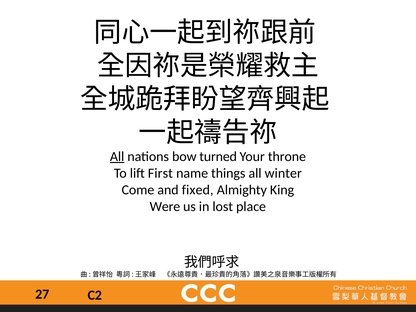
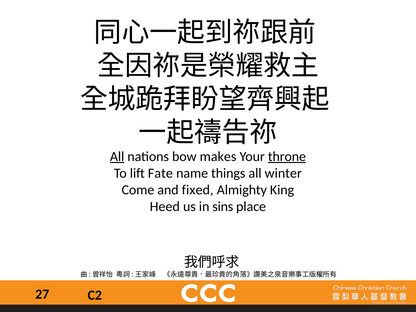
turned: turned -> makes
throne underline: none -> present
First: First -> Fate
Were: Were -> Heed
lost: lost -> sins
